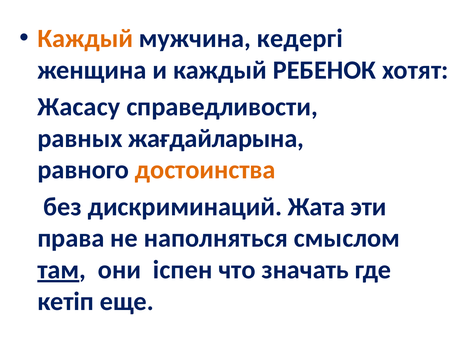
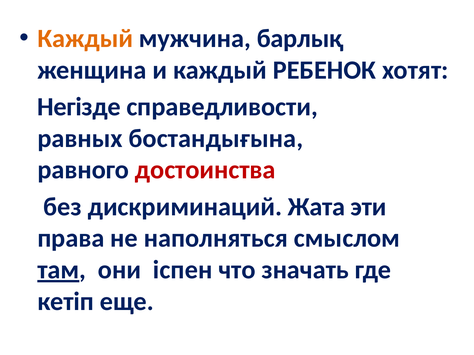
кедергі: кедергі -> барлық
Жасасу: Жасасу -> Негізде
жағдайларына: жағдайларына -> бостандығына
достоинства colour: orange -> red
